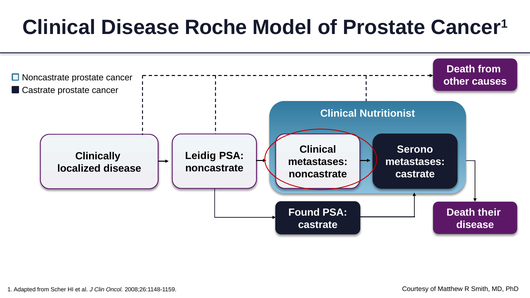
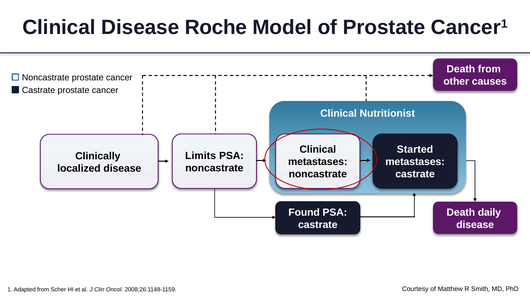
Serono: Serono -> Started
Leidig: Leidig -> Limits
their: their -> daily
